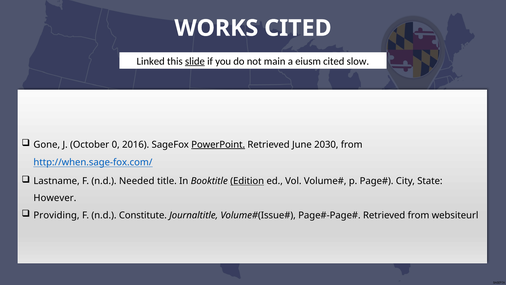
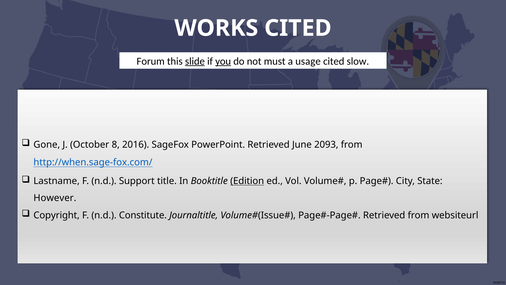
Linked: Linked -> Forum
you underline: none -> present
main: main -> must
eiusm: eiusm -> usage
0: 0 -> 8
PowerPoint underline: present -> none
2030: 2030 -> 2093
Needed: Needed -> Support
Providing: Providing -> Copyright
